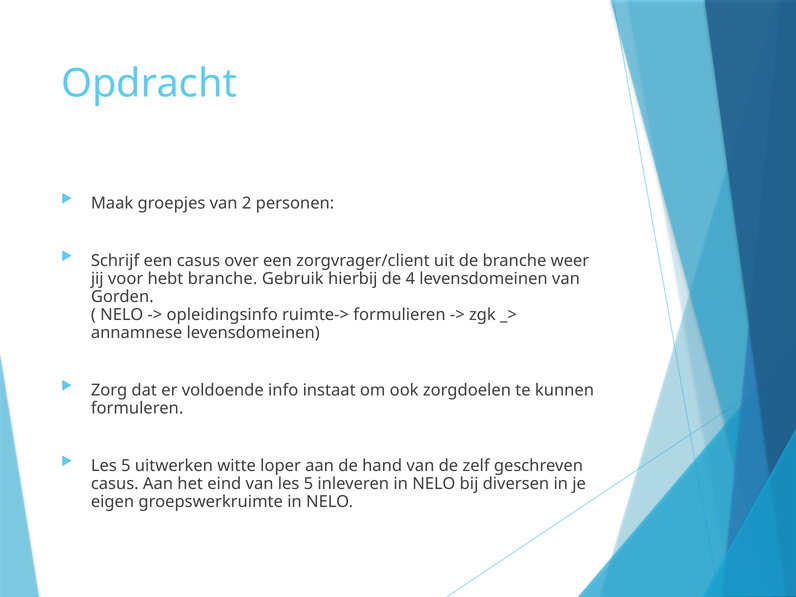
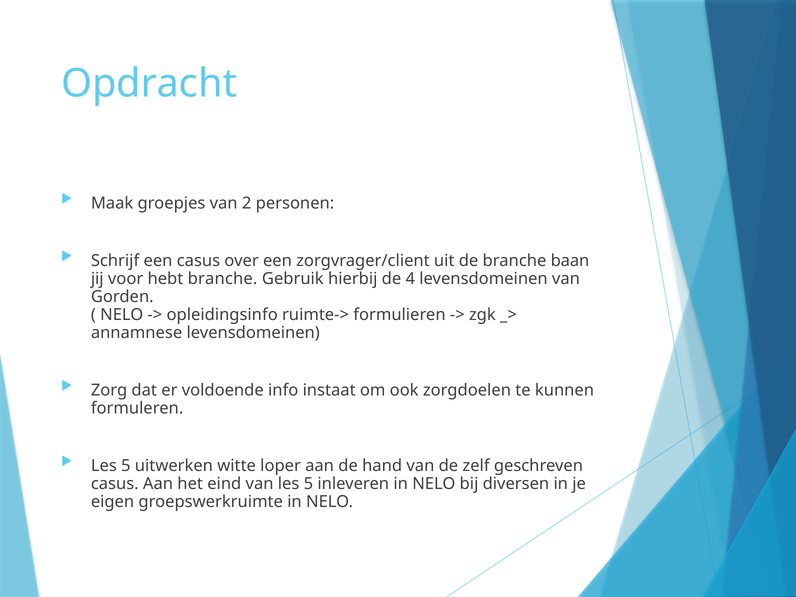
weer: weer -> baan
